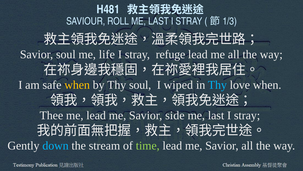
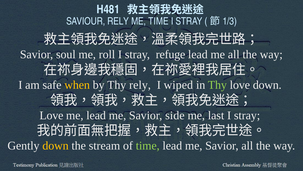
SAVIOUR ROLL: ROLL -> RELY
LAST at (159, 21): LAST -> TIME
life: life -> roll
Thy soul: soul -> rely
Thy at (217, 85) colour: light blue -> light green
love when: when -> down
Thee at (51, 115): Thee -> Love
down at (56, 145) colour: light blue -> yellow
